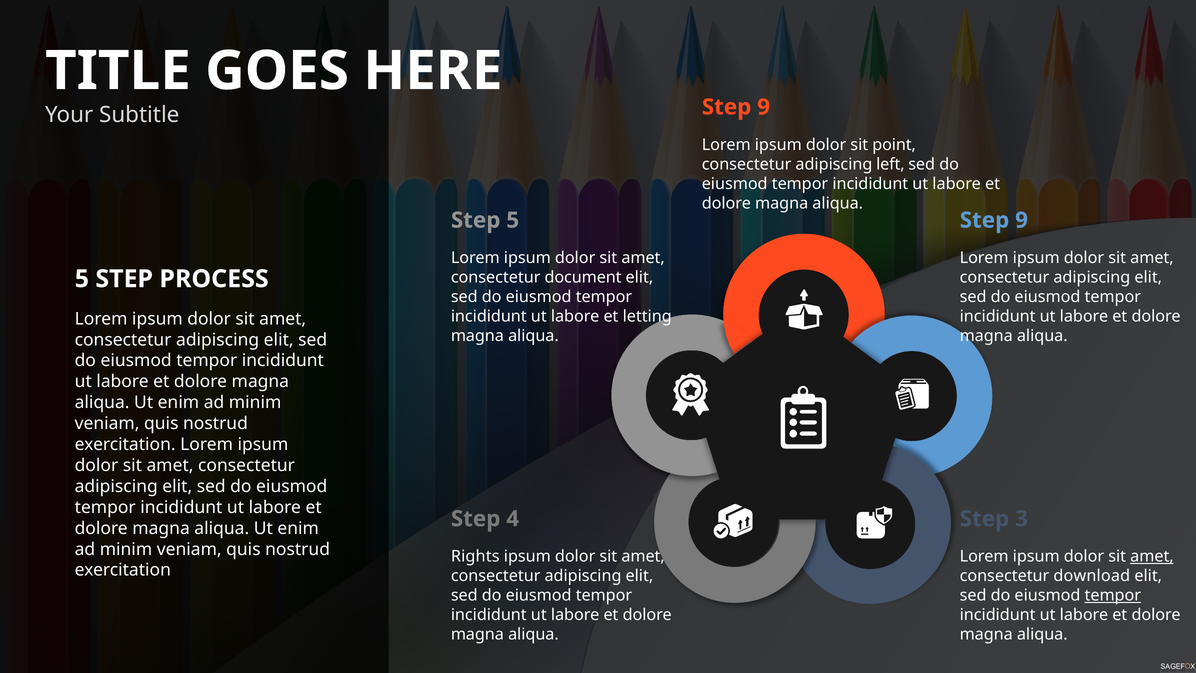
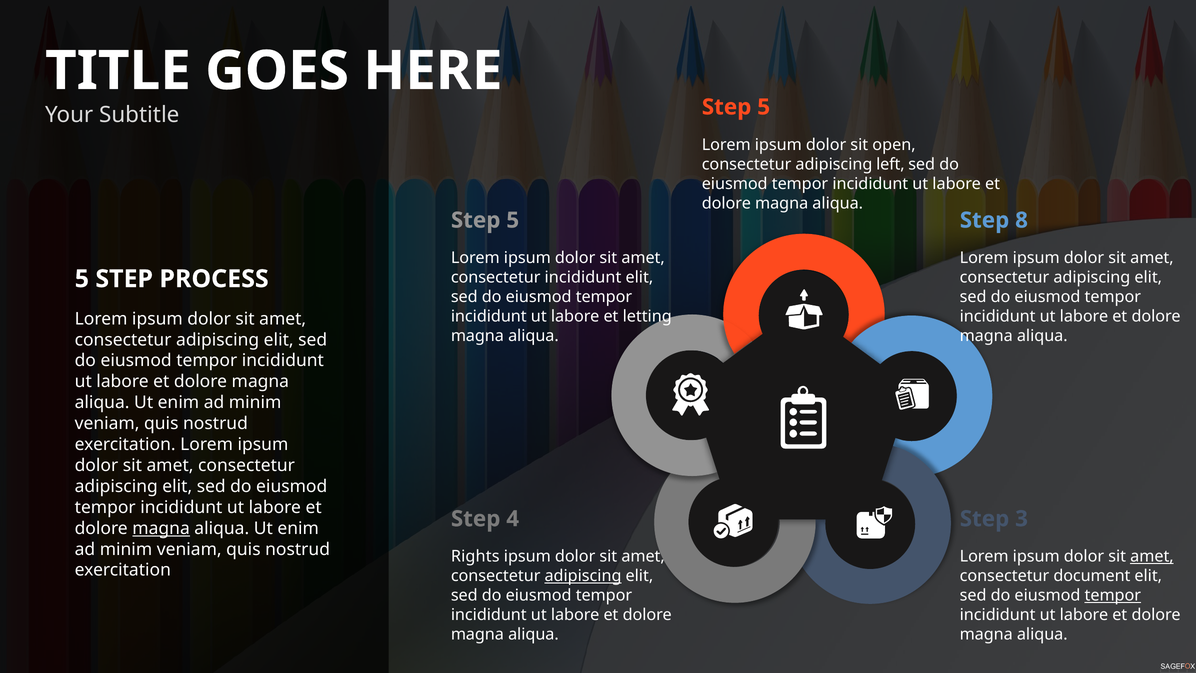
9 at (764, 107): 9 -> 5
point: point -> open
9 at (1022, 220): 9 -> 8
consectetur document: document -> incididunt
magna at (161, 528) underline: none -> present
adipiscing at (583, 576) underline: none -> present
download: download -> document
